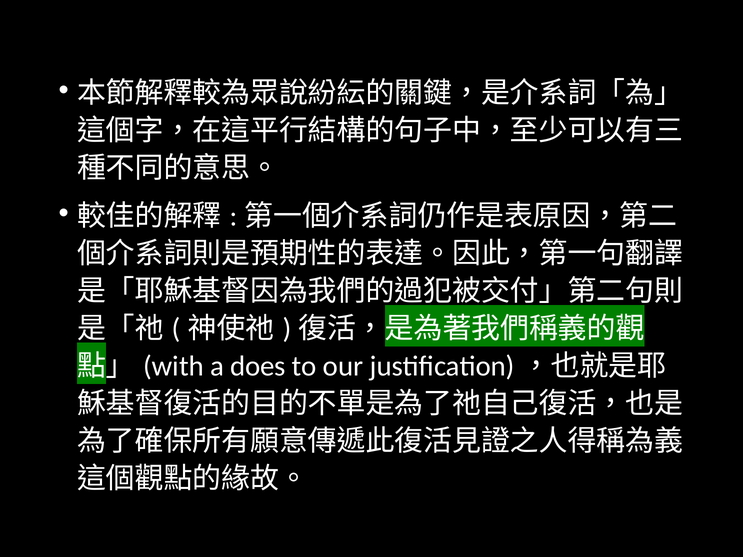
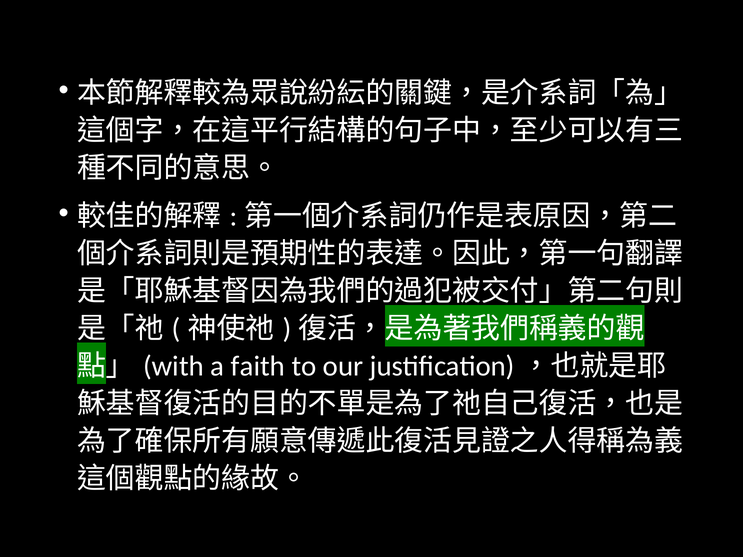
does: does -> faith
